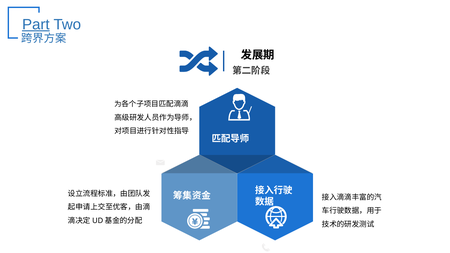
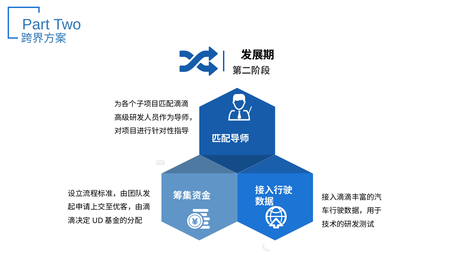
Part underline: present -> none
